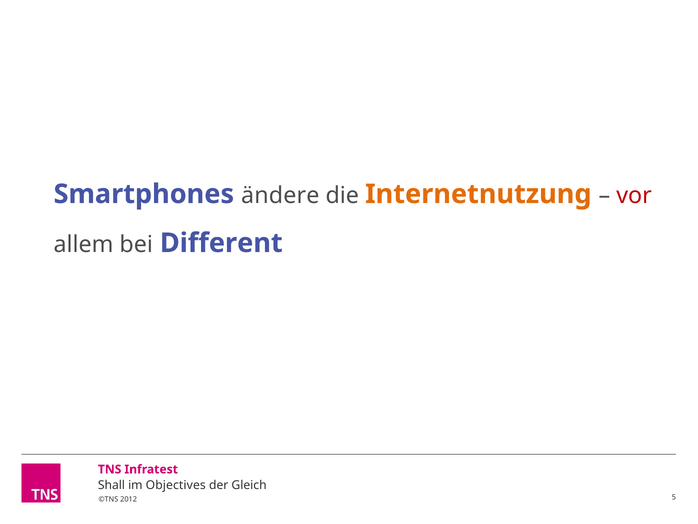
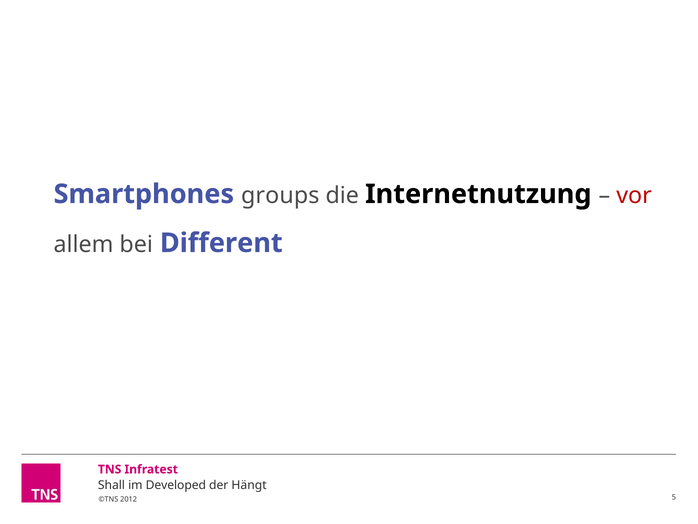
ändere: ändere -> groups
Internetnutzung colour: orange -> black
Objectives: Objectives -> Developed
Gleich: Gleich -> Hängt
